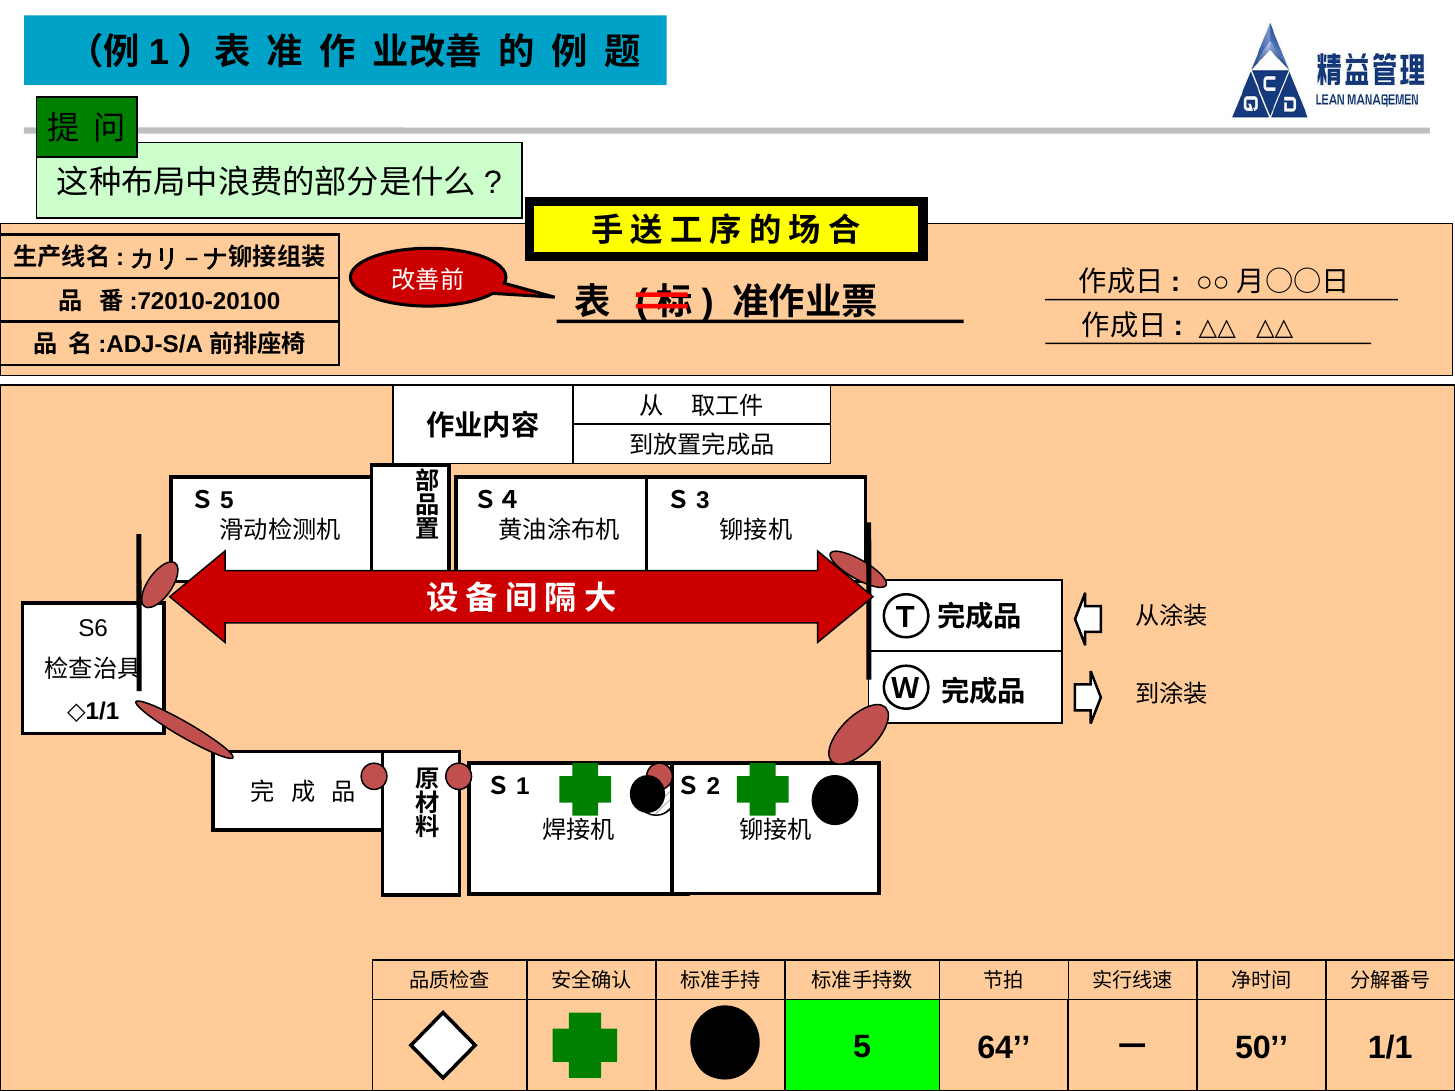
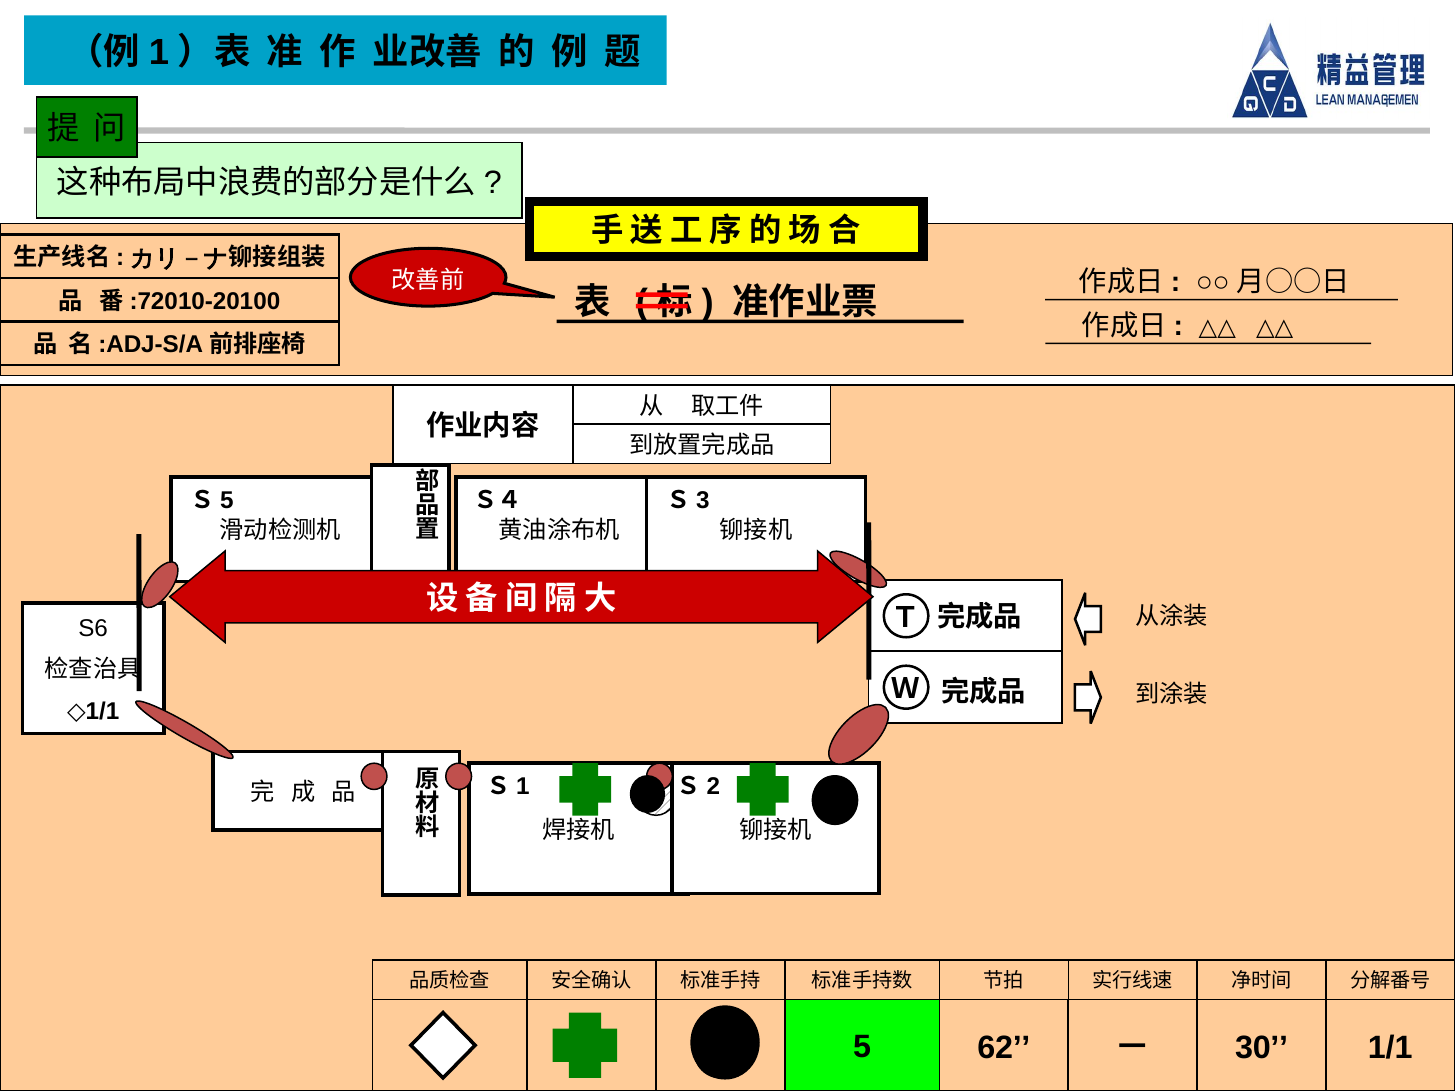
64: 64 -> 62
50: 50 -> 30
